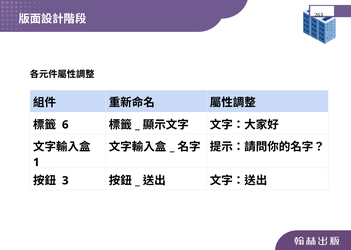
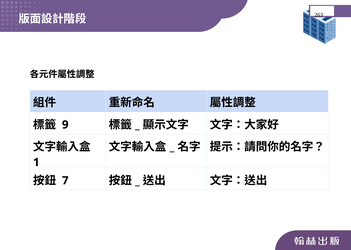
6: 6 -> 9
3: 3 -> 7
